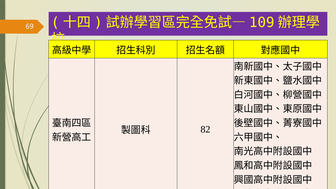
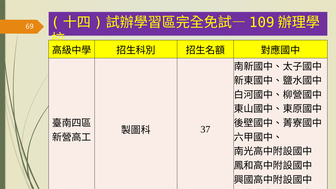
82: 82 -> 37
